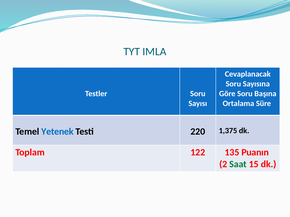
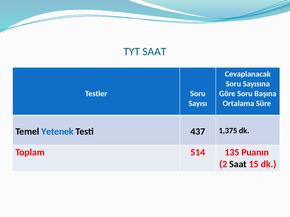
TYT IMLA: IMLA -> SAAT
220: 220 -> 437
122: 122 -> 514
Saat at (238, 165) colour: green -> black
